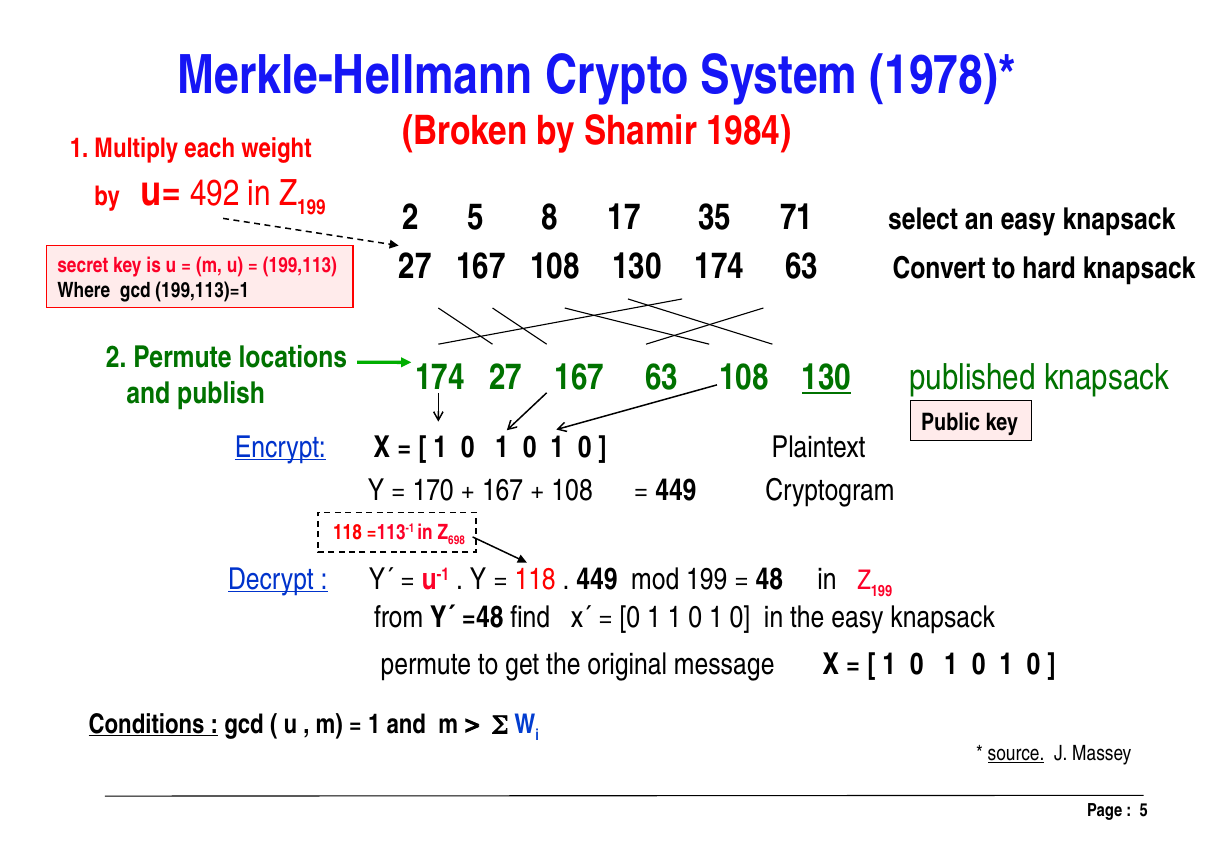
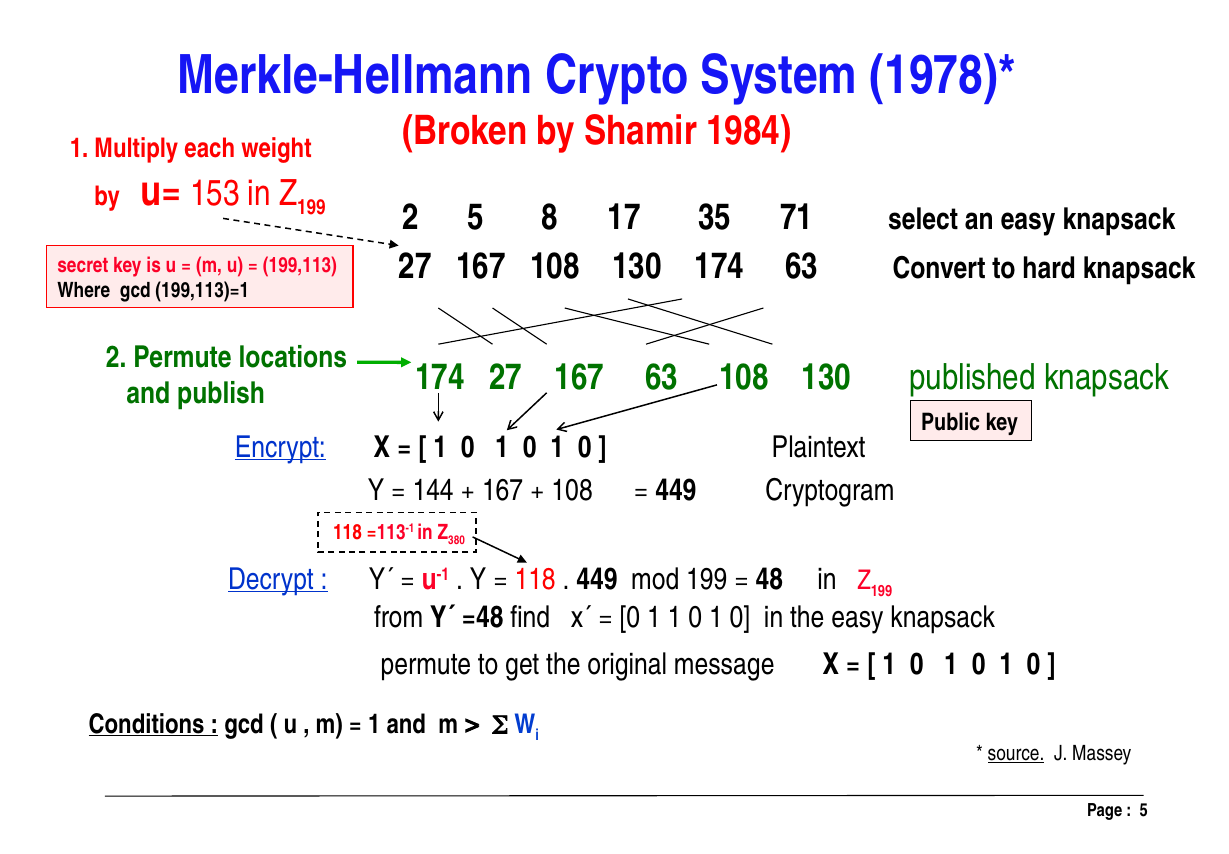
492: 492 -> 153
130 at (827, 377) underline: present -> none
170: 170 -> 144
698: 698 -> 380
